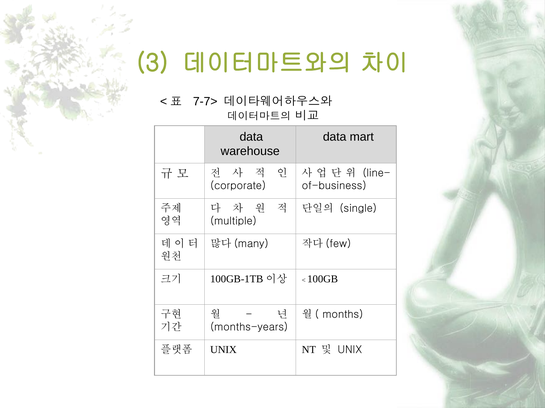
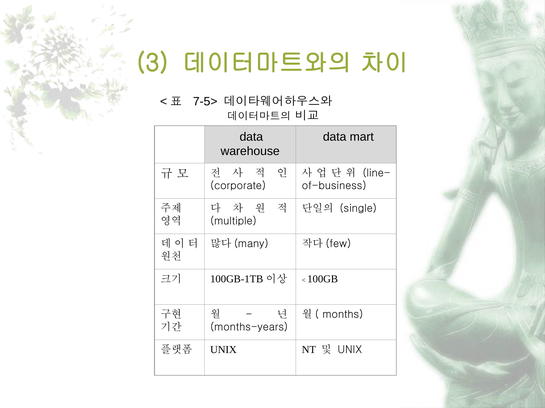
7-7>: 7-7> -> 7-5>
